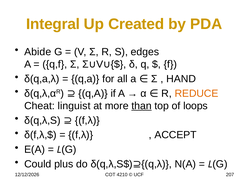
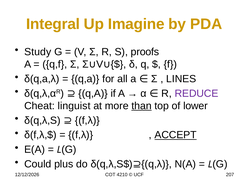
Created: Created -> Imagine
Abide: Abide -> Study
edges: edges -> proofs
HAND: HAND -> LINES
REDUCE colour: orange -> purple
loops: loops -> lower
ACCEPT underline: none -> present
